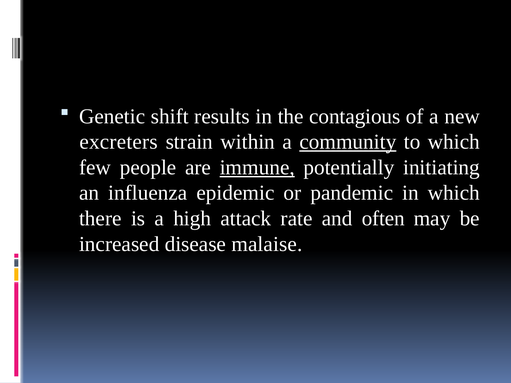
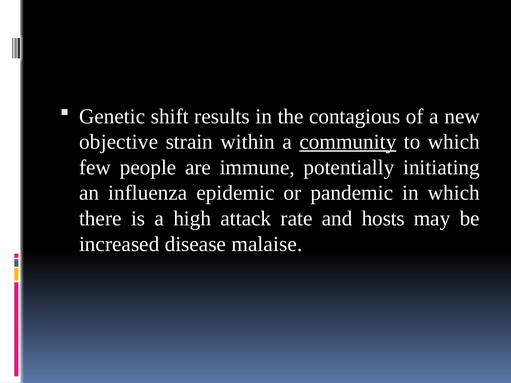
excreters: excreters -> objective
immune underline: present -> none
often: often -> hosts
